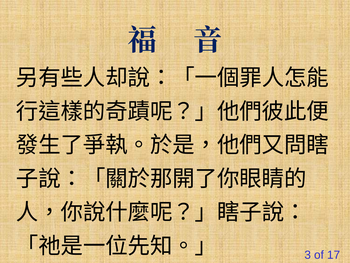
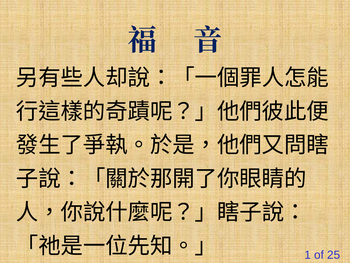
3: 3 -> 1
17: 17 -> 25
